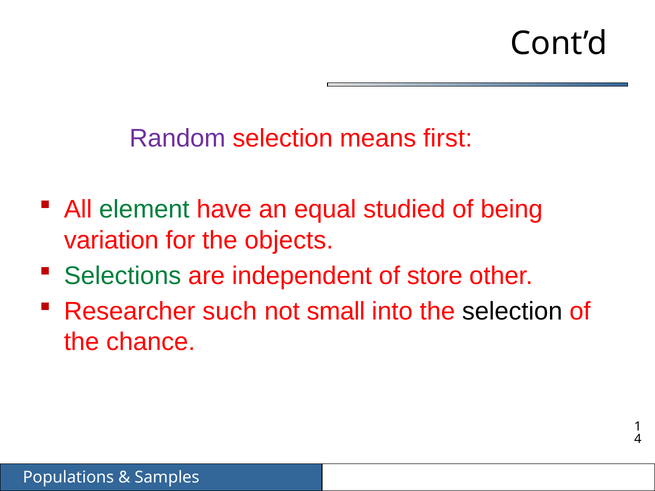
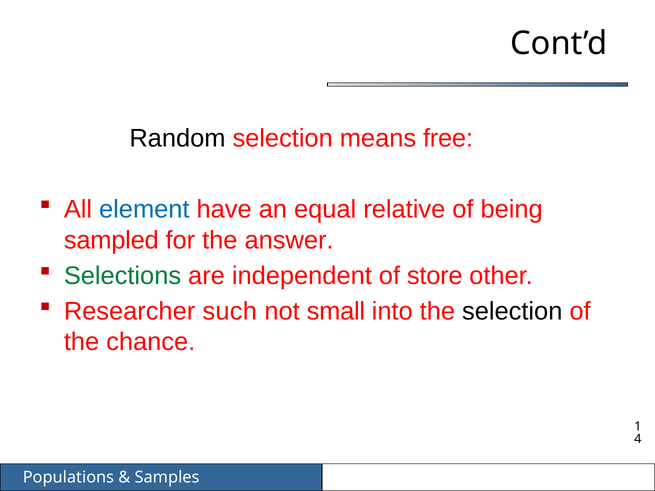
Random colour: purple -> black
first: first -> free
element colour: green -> blue
studied: studied -> relative
variation: variation -> sampled
objects: objects -> answer
